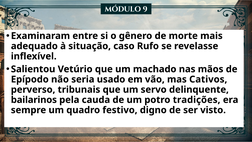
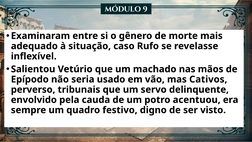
bailarinos: bailarinos -> envolvido
tradições: tradições -> acentuou
